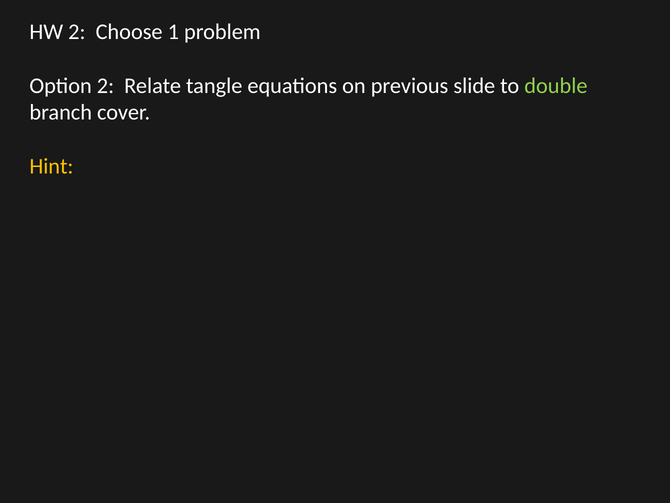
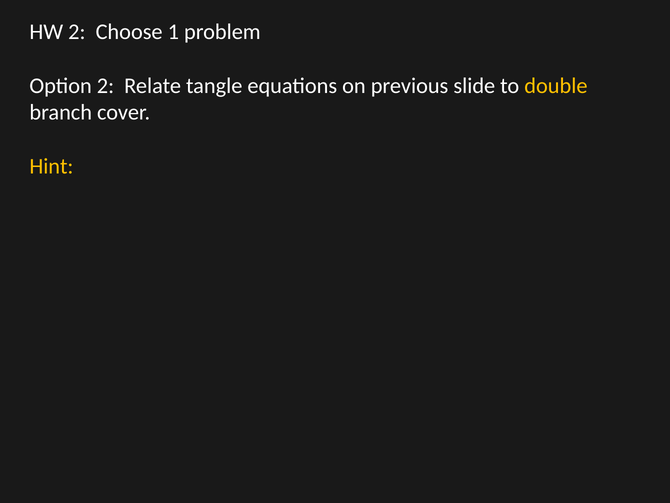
double colour: light green -> yellow
